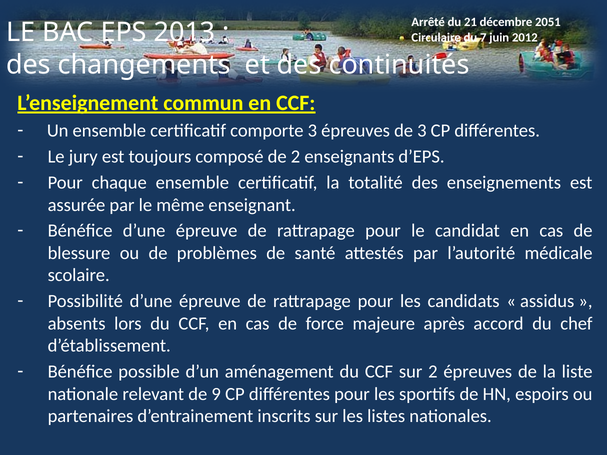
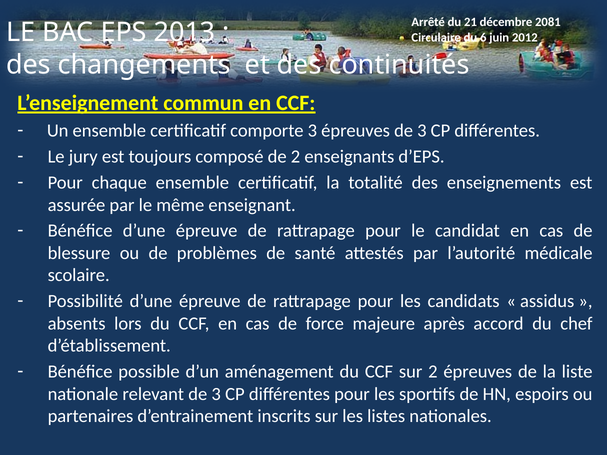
2051: 2051 -> 2081
7: 7 -> 6
relevant de 9: 9 -> 3
